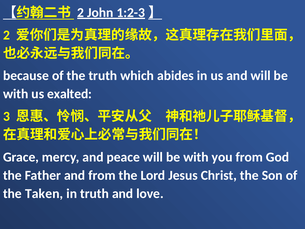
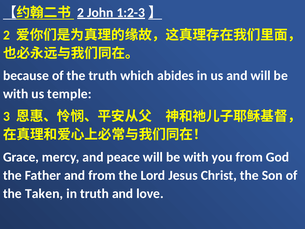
exalted: exalted -> temple
